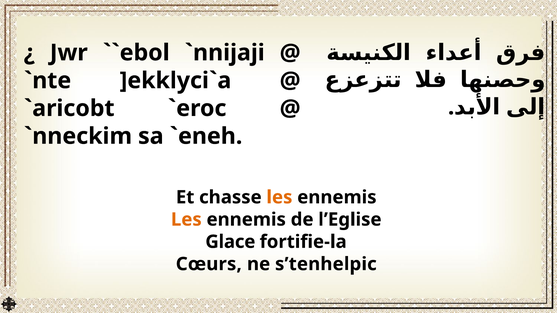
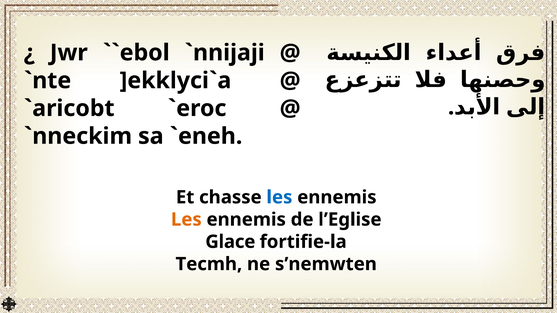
les at (279, 197) colour: orange -> blue
Cœurs: Cœurs -> Tecmh
s’tenhelpic: s’tenhelpic -> s’nemwten
